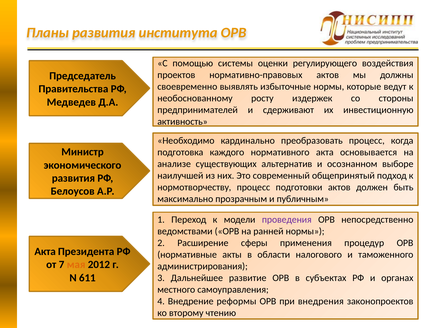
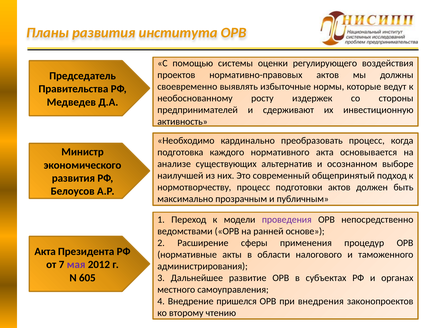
ранней нормы: нормы -> основе
мая colour: orange -> purple
611: 611 -> 605
реформы: реформы -> пришелся
